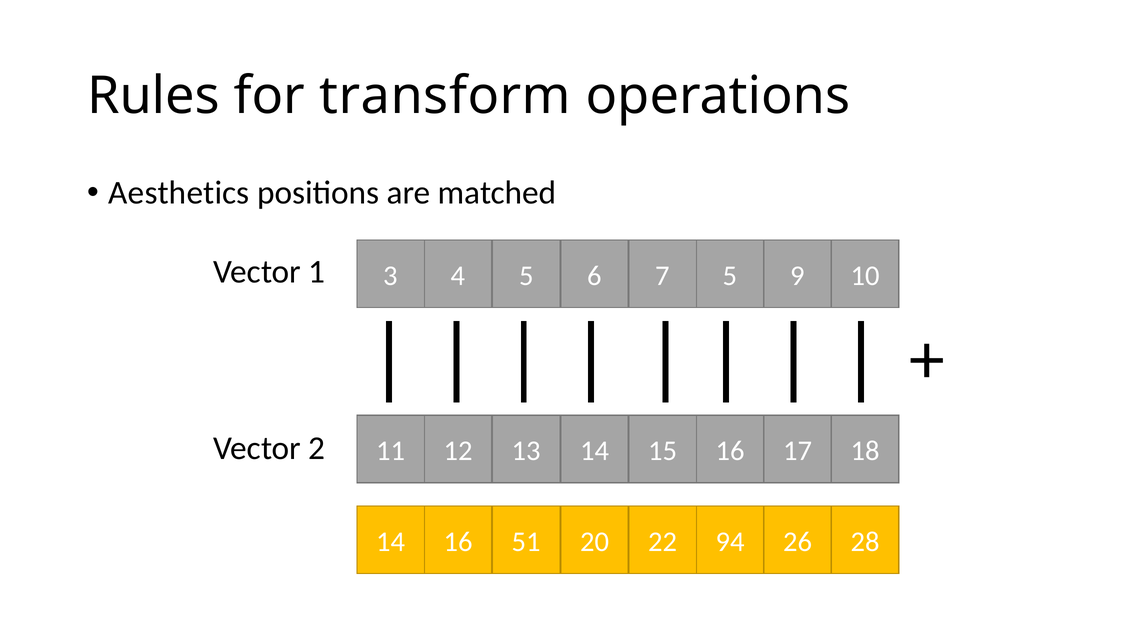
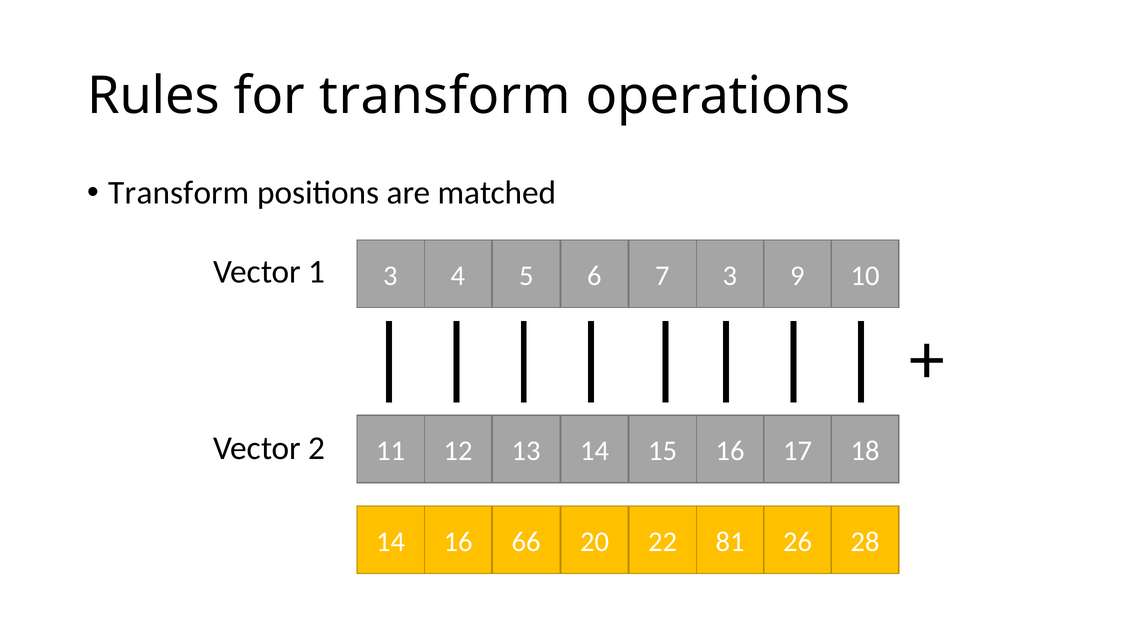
Aesthetics at (179, 193): Aesthetics -> Transform
7 5: 5 -> 3
51: 51 -> 66
94: 94 -> 81
